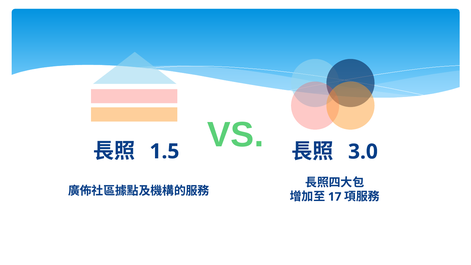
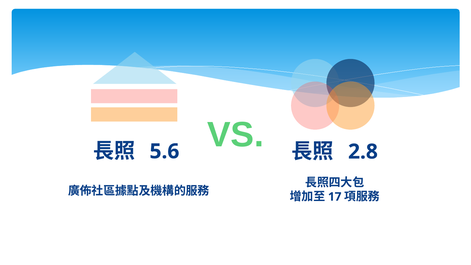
1.5: 1.5 -> 5.6
3.0: 3.0 -> 2.8
